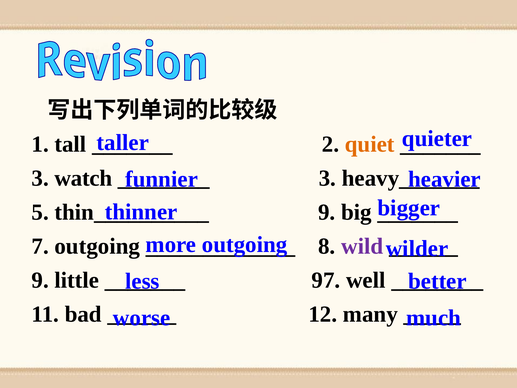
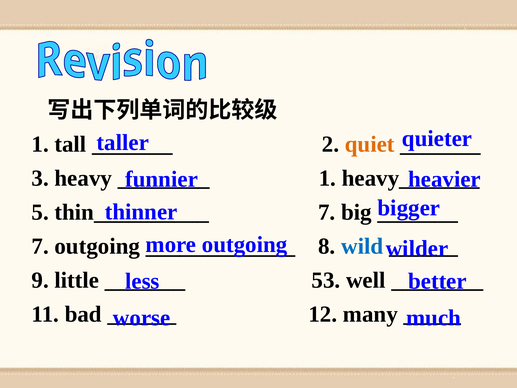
watch: watch -> heavy
3 at (327, 178): 3 -> 1
9 at (327, 212): 9 -> 7
wild colour: purple -> blue
97: 97 -> 53
